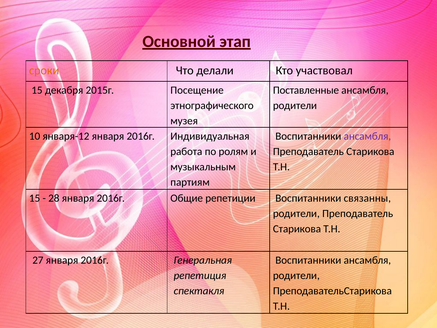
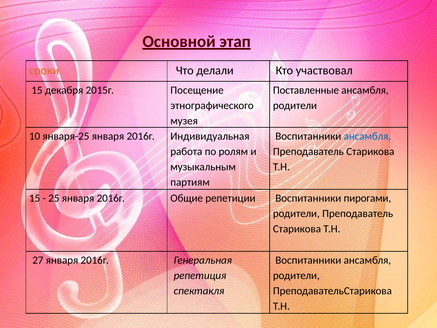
января-12: января-12 -> января-25
ансамбля at (367, 136) colour: purple -> blue
28: 28 -> 25
связанны: связанны -> пирогами
